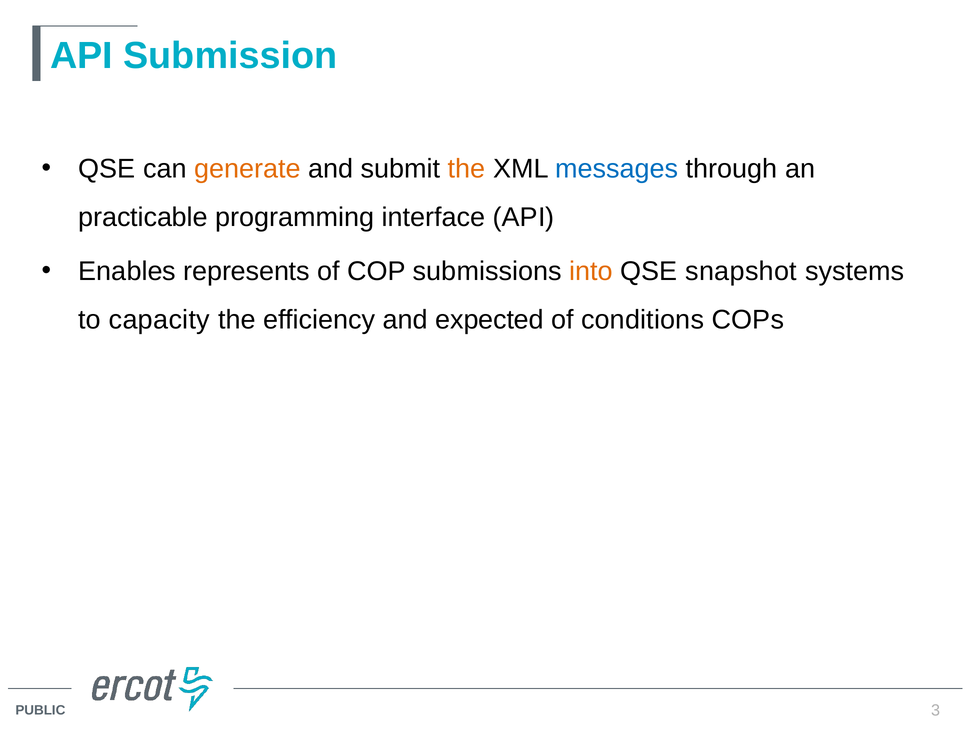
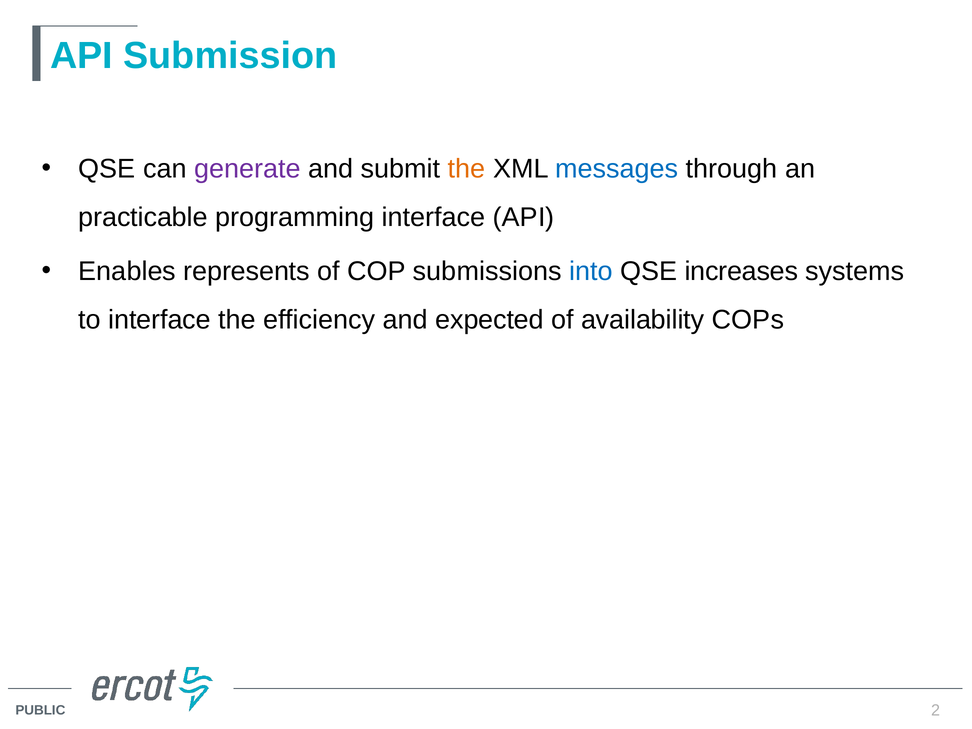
generate colour: orange -> purple
into colour: orange -> blue
snapshot: snapshot -> increases
to capacity: capacity -> interface
conditions: conditions -> availability
3: 3 -> 2
